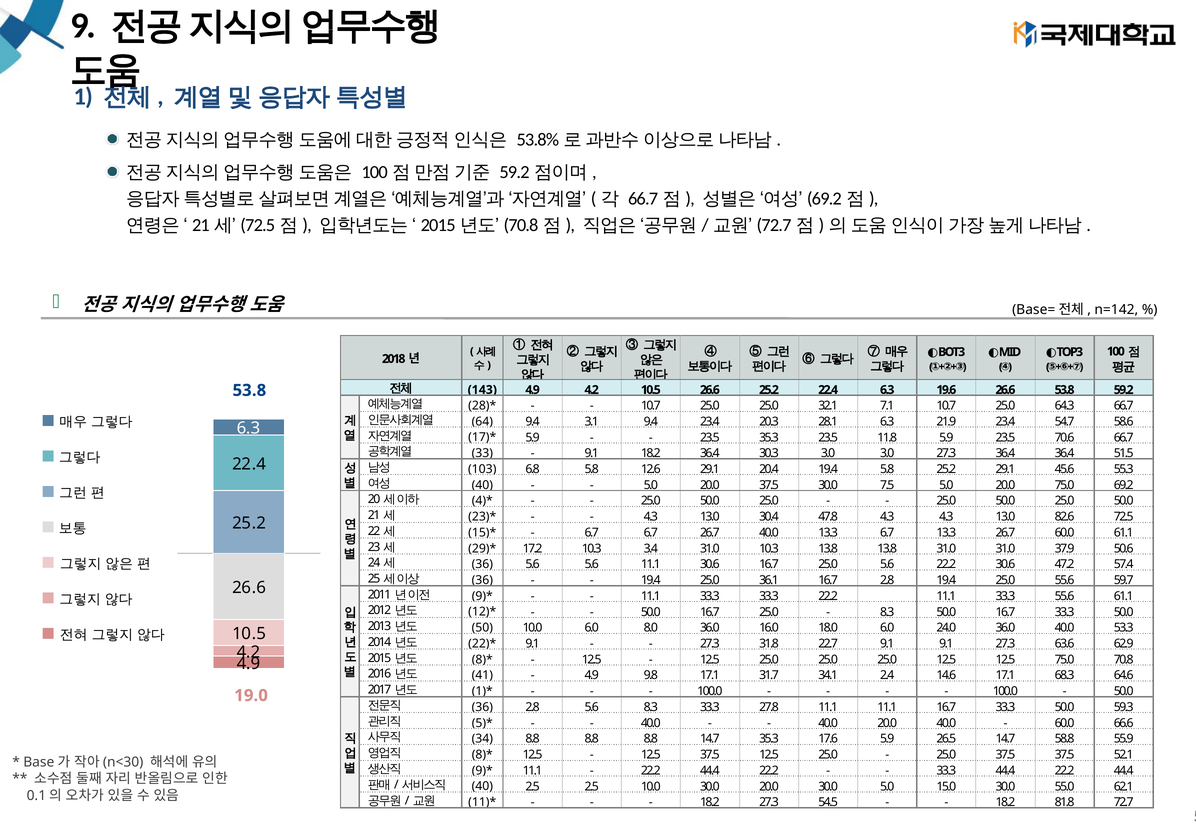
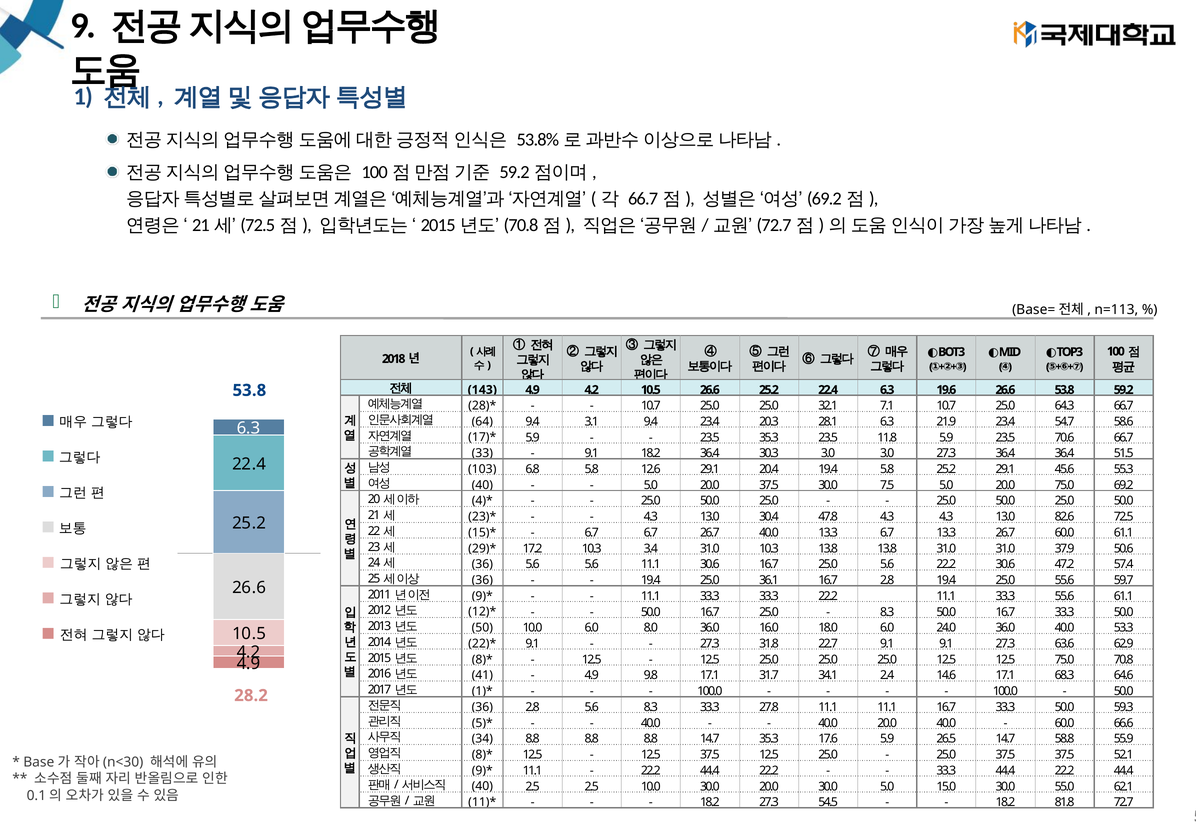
n=142: n=142 -> n=113
19.0: 19.0 -> 28.2
